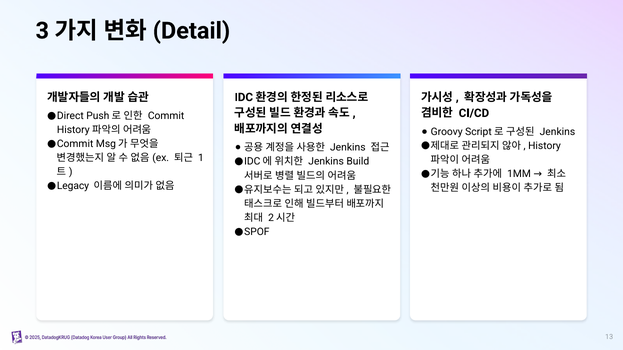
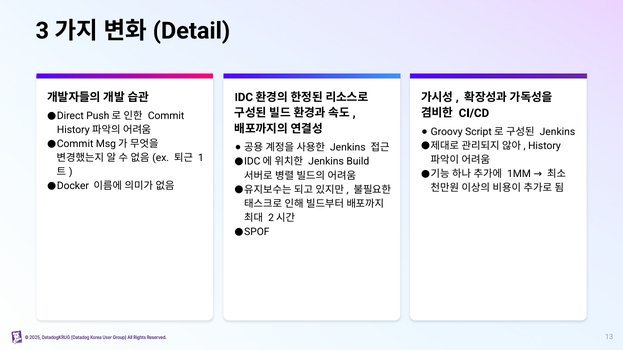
Legacy: Legacy -> Docker
